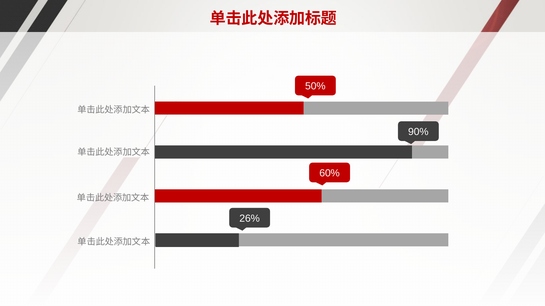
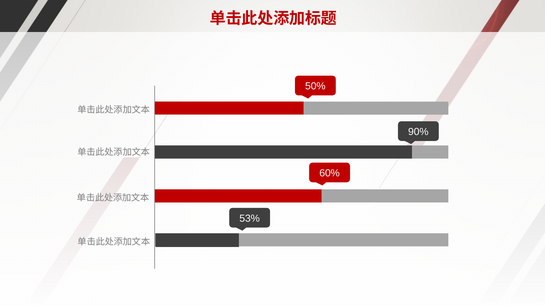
26%: 26% -> 53%
